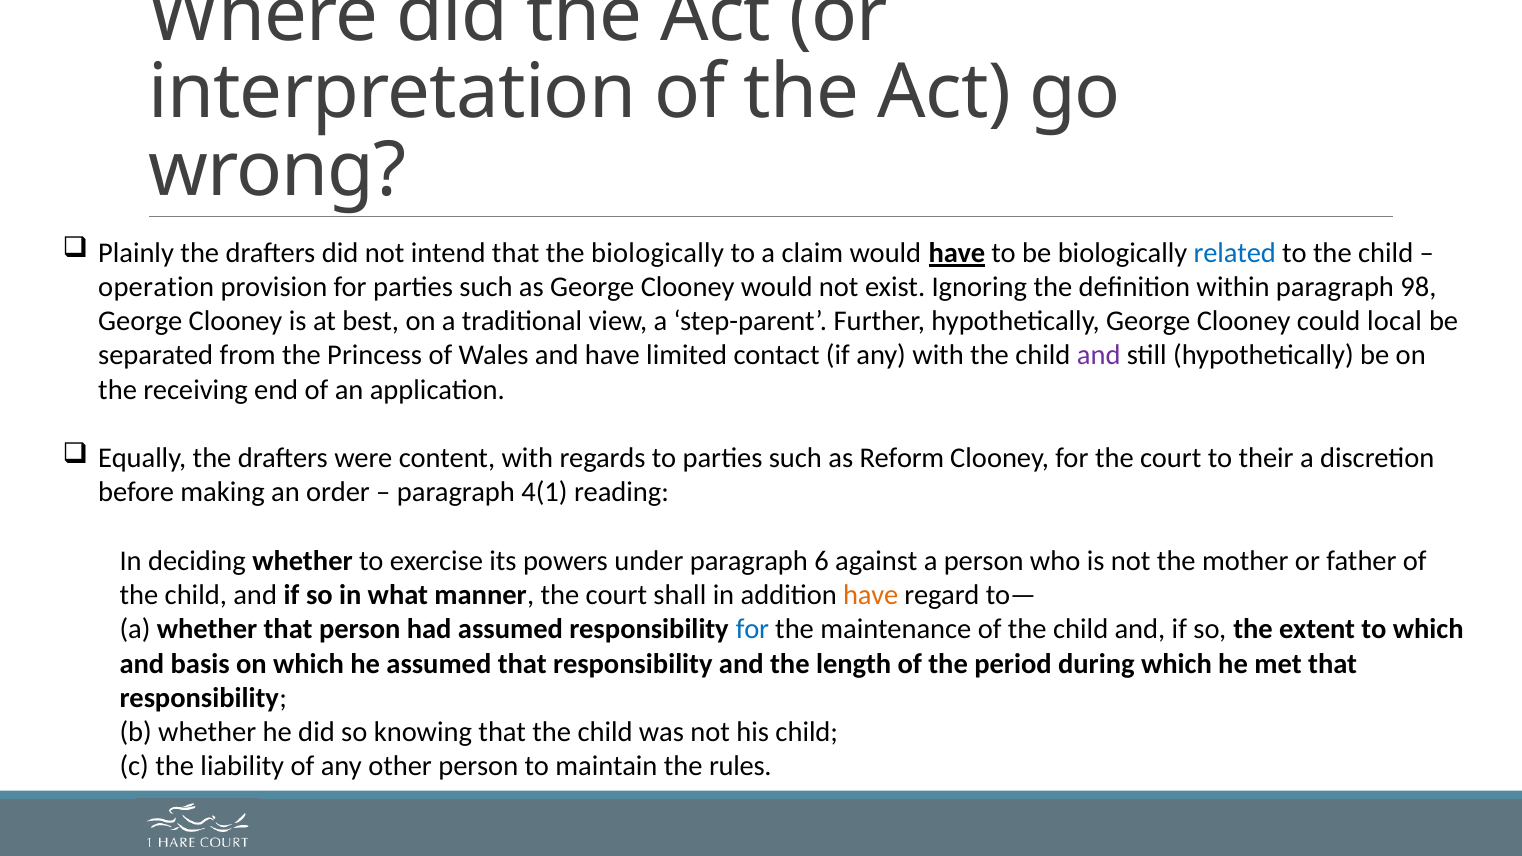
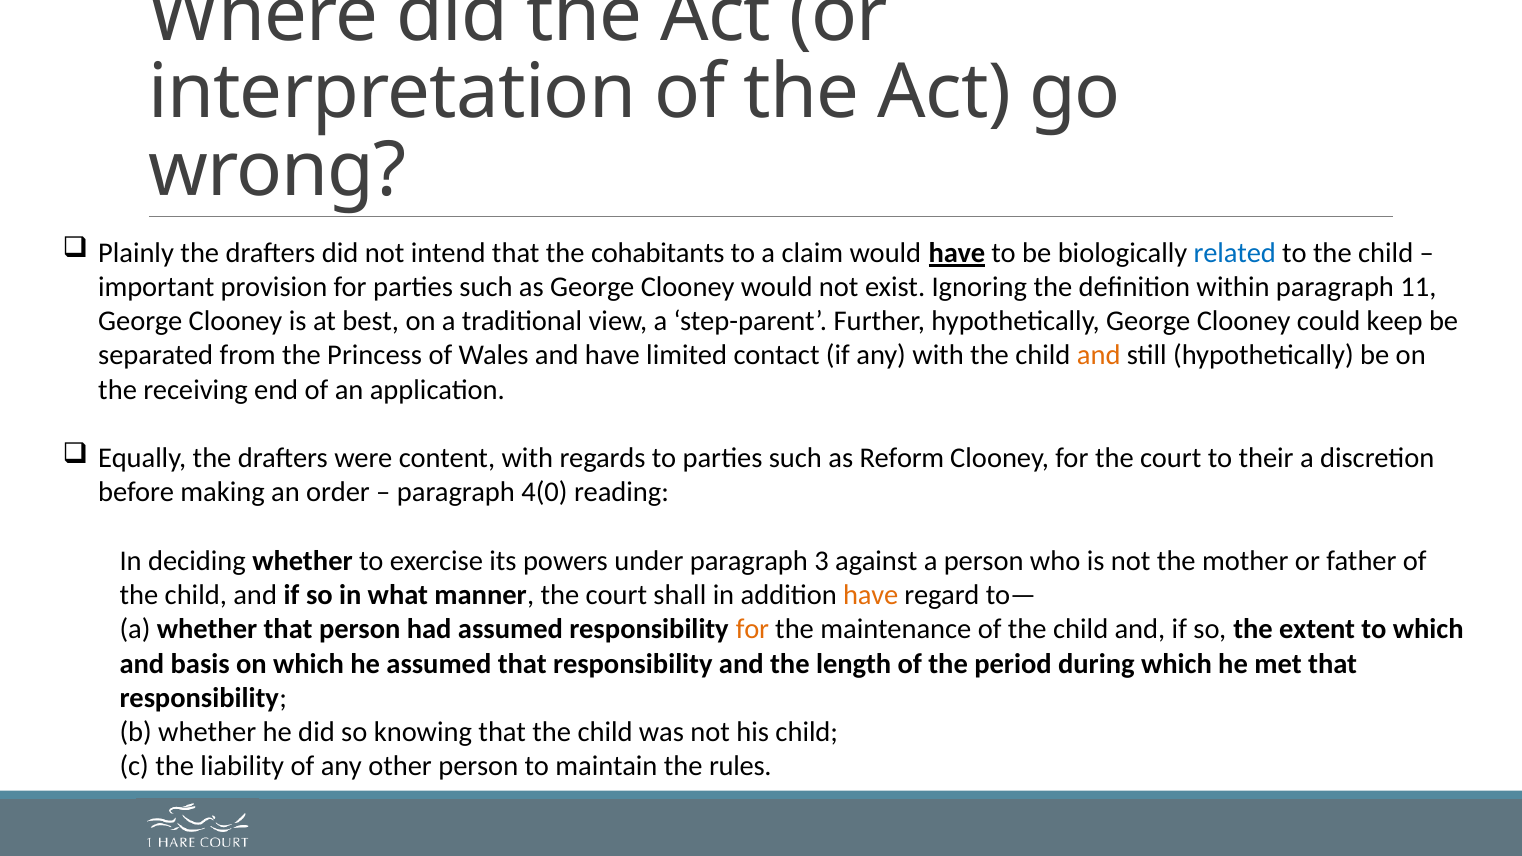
the biologically: biologically -> cohabitants
operation: operation -> important
98: 98 -> 11
local: local -> keep
and at (1099, 356) colour: purple -> orange
4(1: 4(1 -> 4(0
6: 6 -> 3
for at (752, 630) colour: blue -> orange
